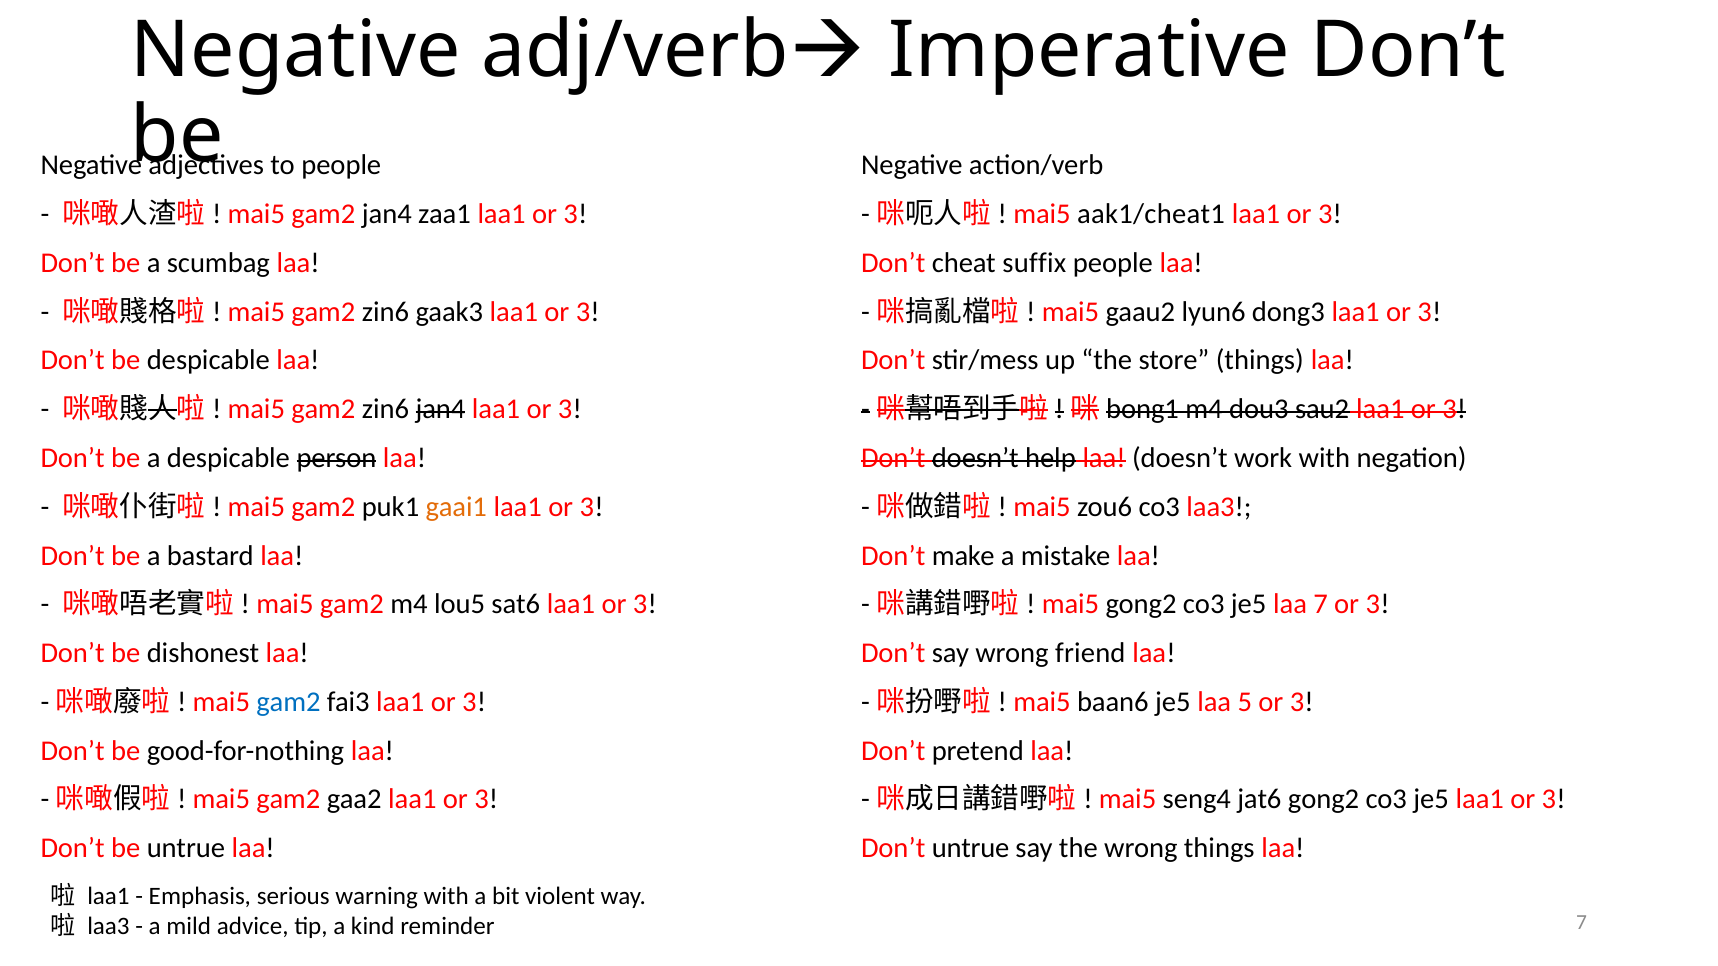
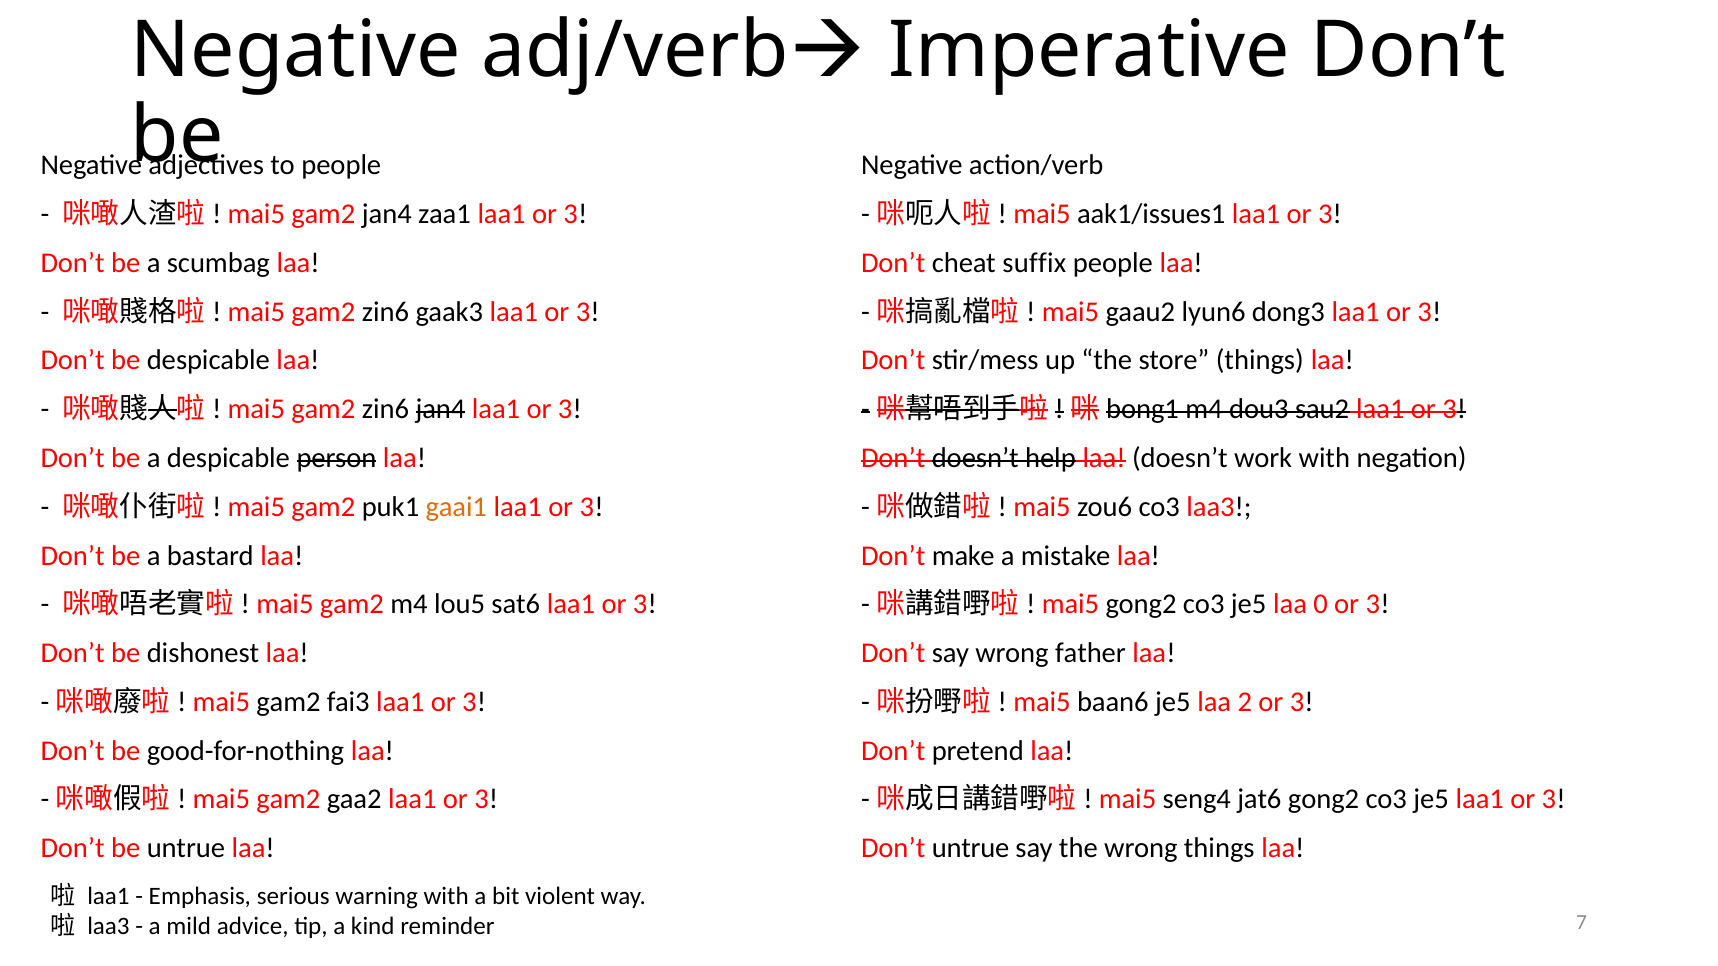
aak1/cheat1: aak1/cheat1 -> aak1/issues1
laa 7: 7 -> 0
friend: friend -> father
gam2 at (288, 702) colour: blue -> black
5: 5 -> 2
